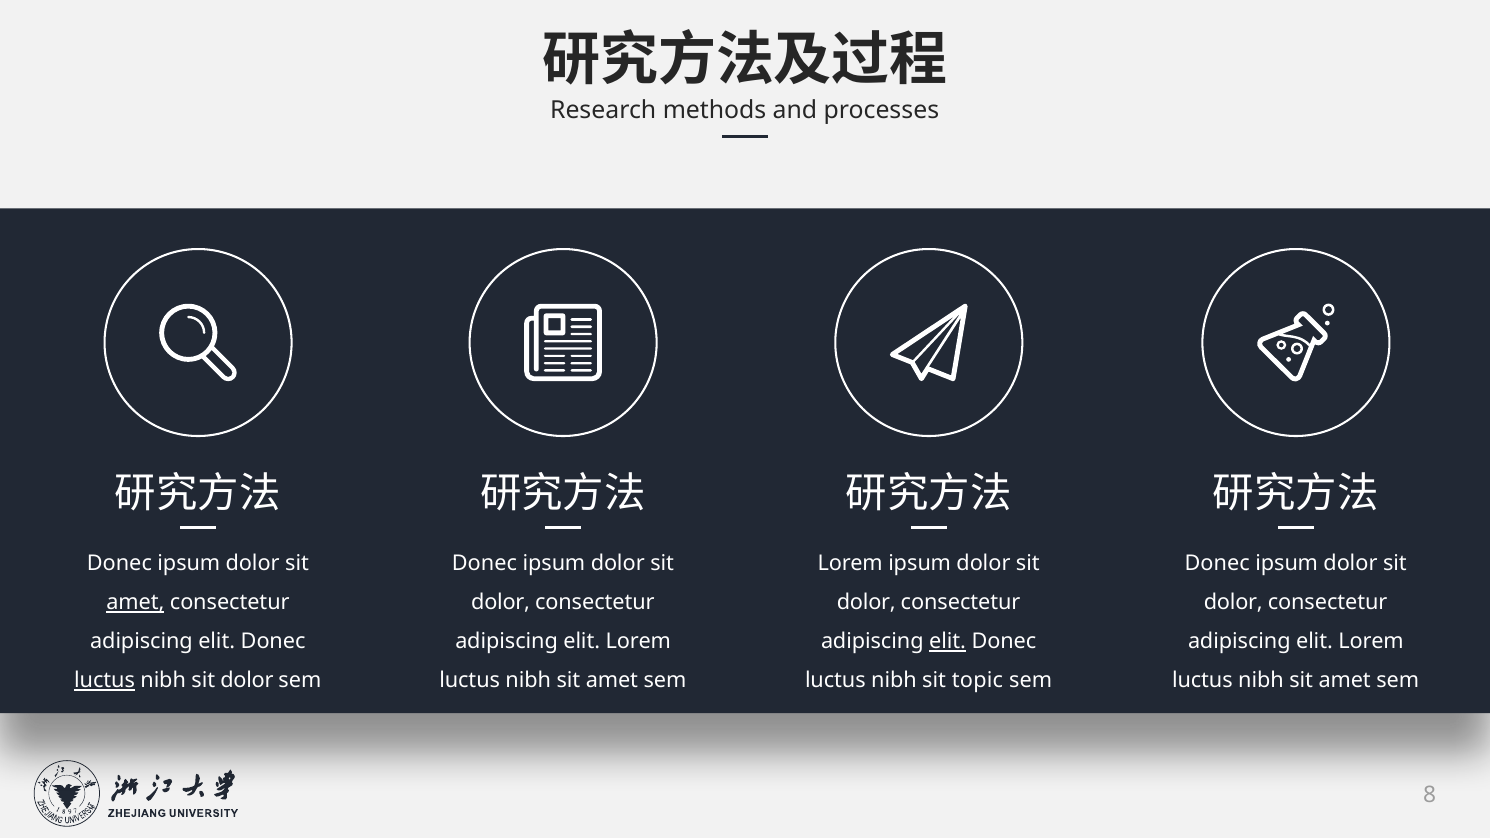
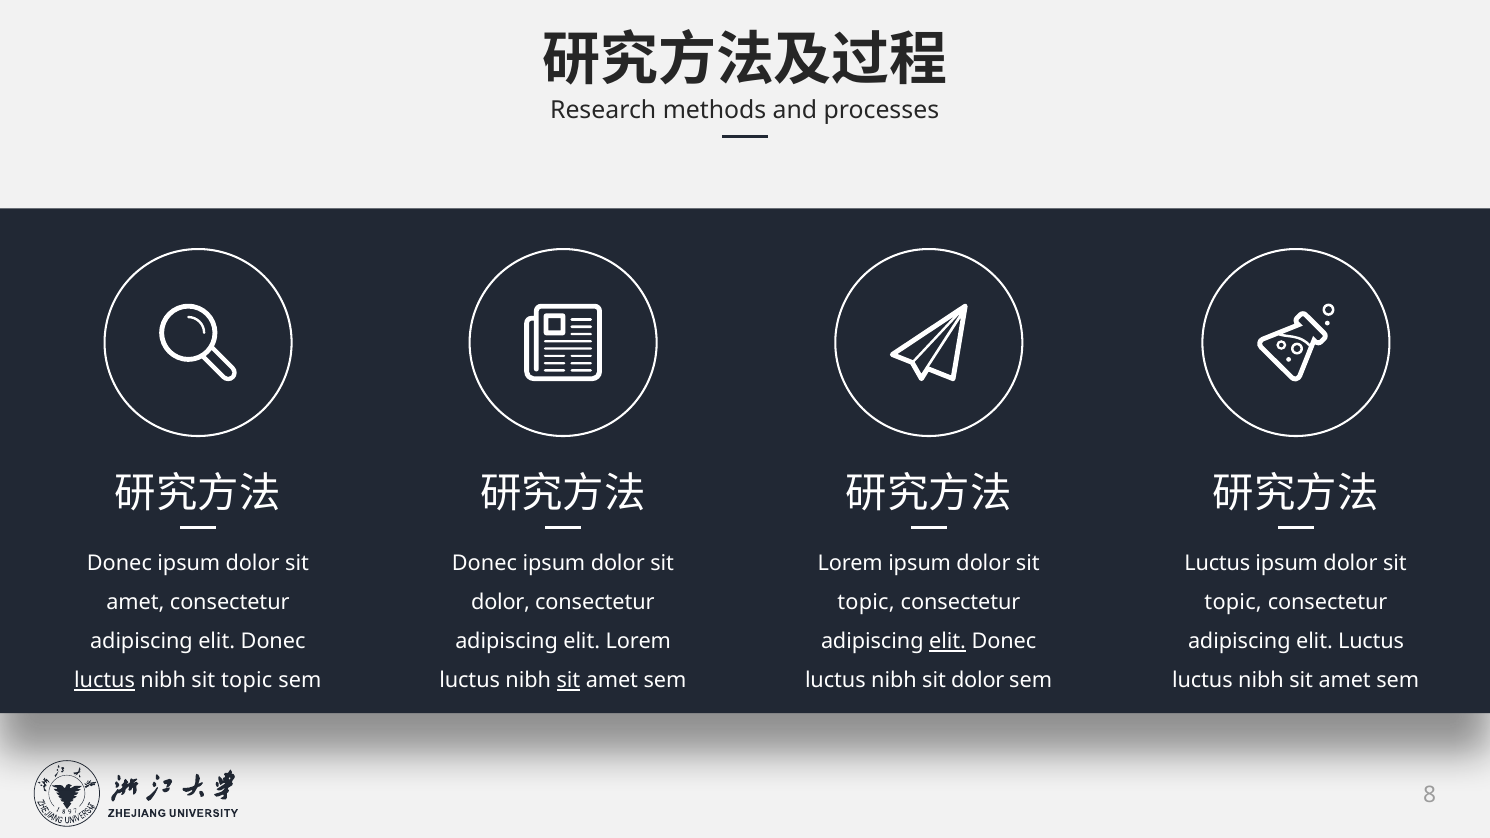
Donec at (1217, 564): Donec -> Luctus
amet at (135, 603) underline: present -> none
dolor at (866, 603): dolor -> topic
dolor at (1233, 603): dolor -> topic
Lorem at (1371, 642): Lorem -> Luctus
nibh sit dolor: dolor -> topic
sit at (568, 681) underline: none -> present
nibh sit topic: topic -> dolor
